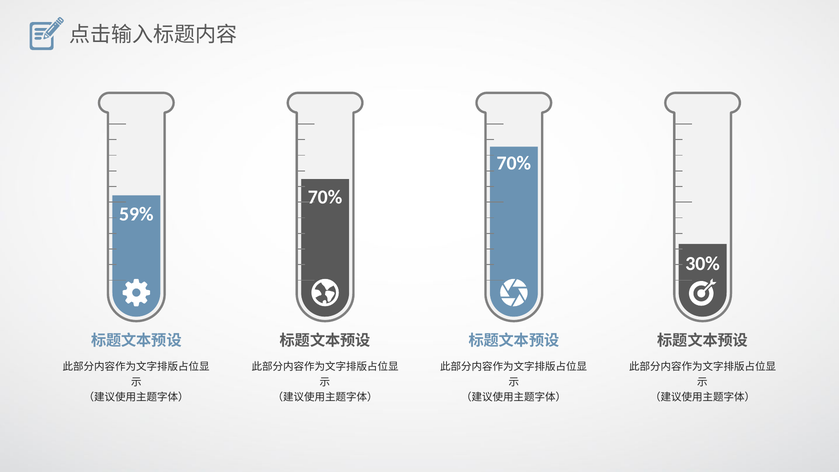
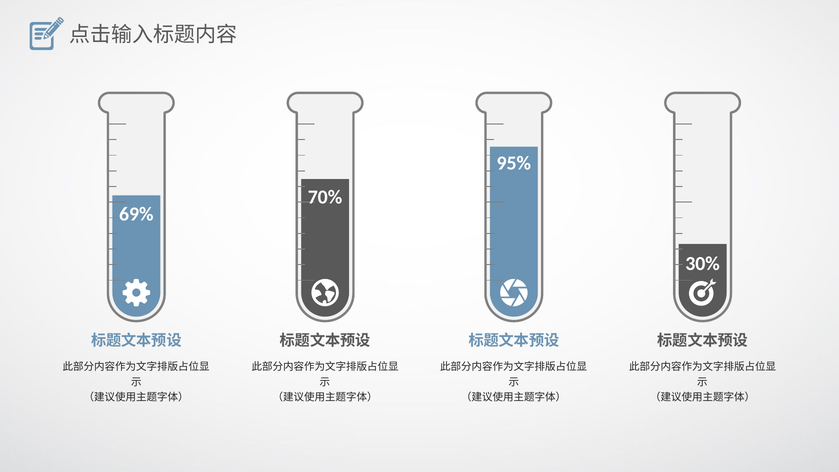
70% at (514, 163): 70% -> 95%
59%: 59% -> 69%
